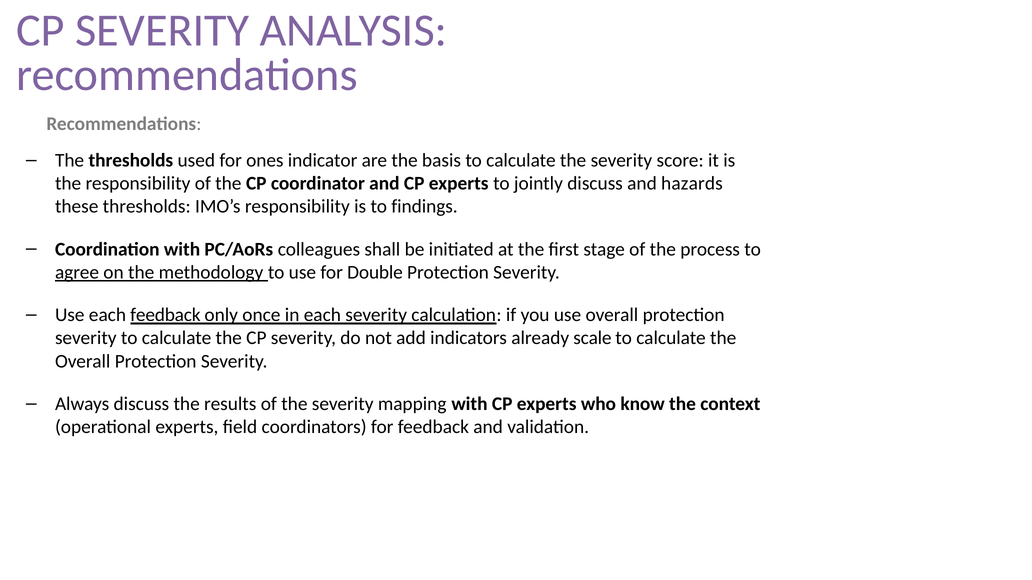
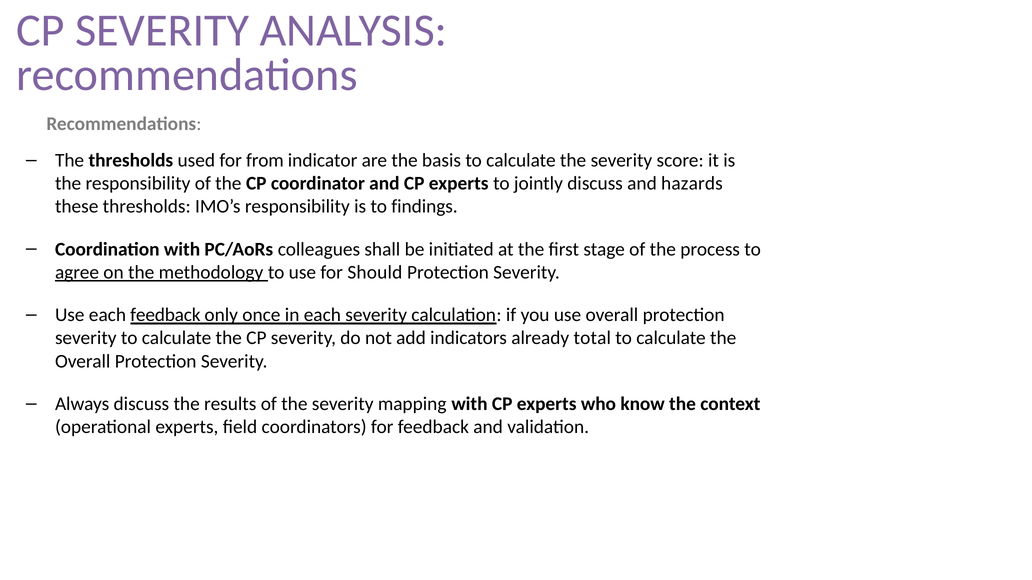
ones: ones -> from
Double: Double -> Should
scale: scale -> total
